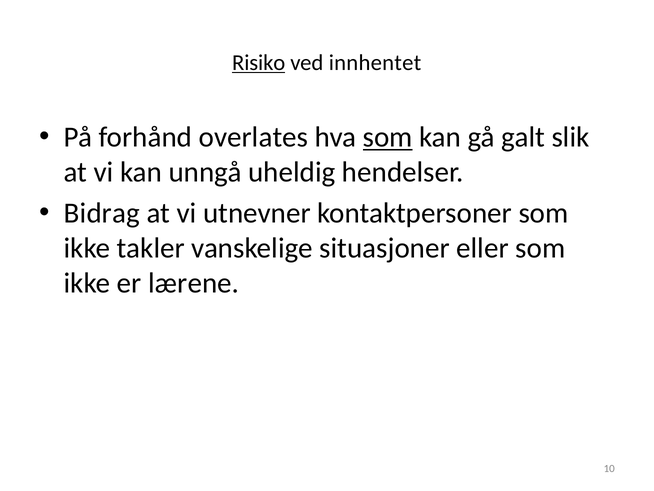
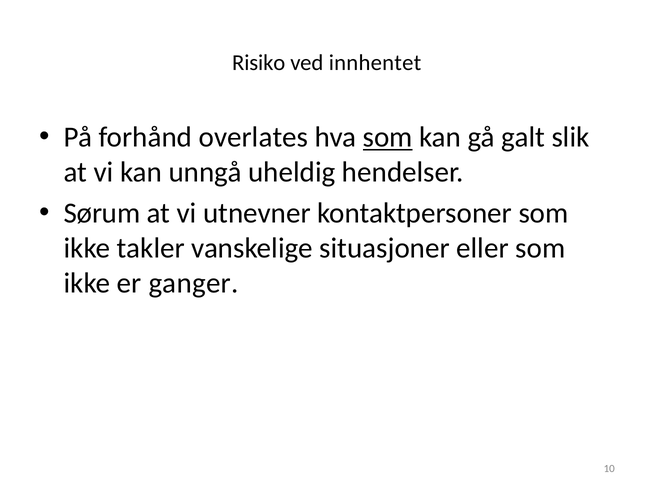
Risiko underline: present -> none
Bidrag: Bidrag -> Sørum
lærene: lærene -> ganger
